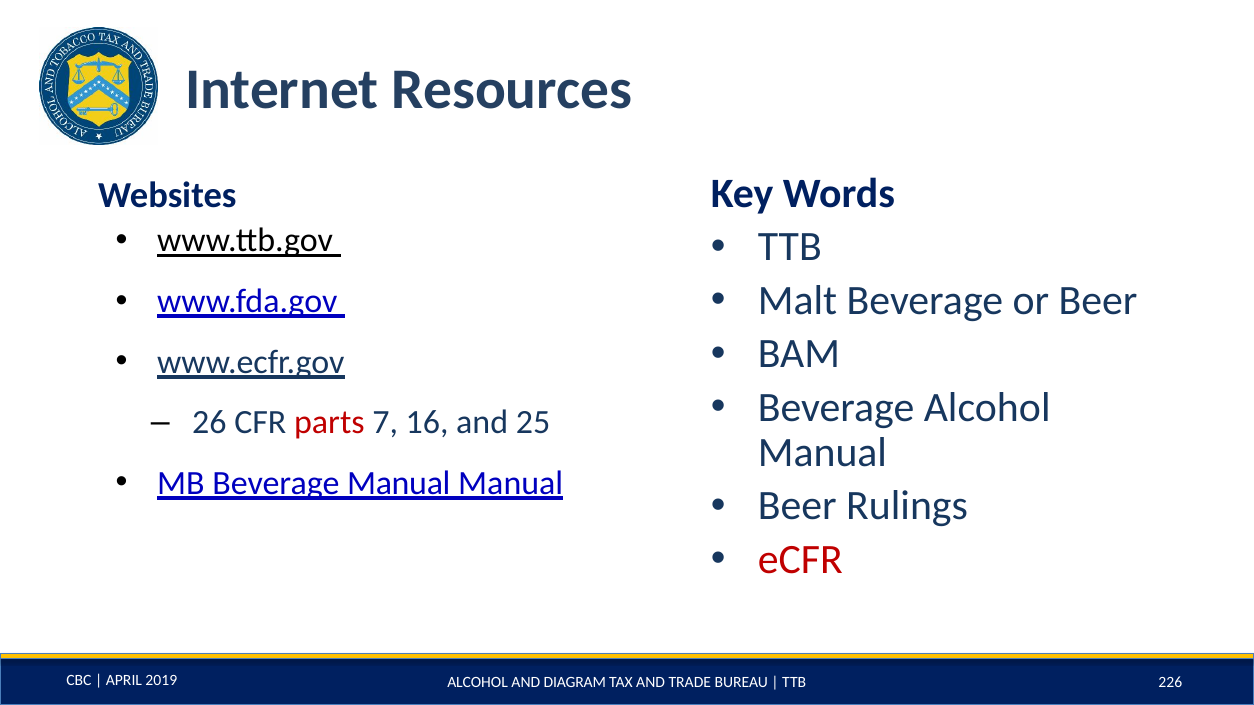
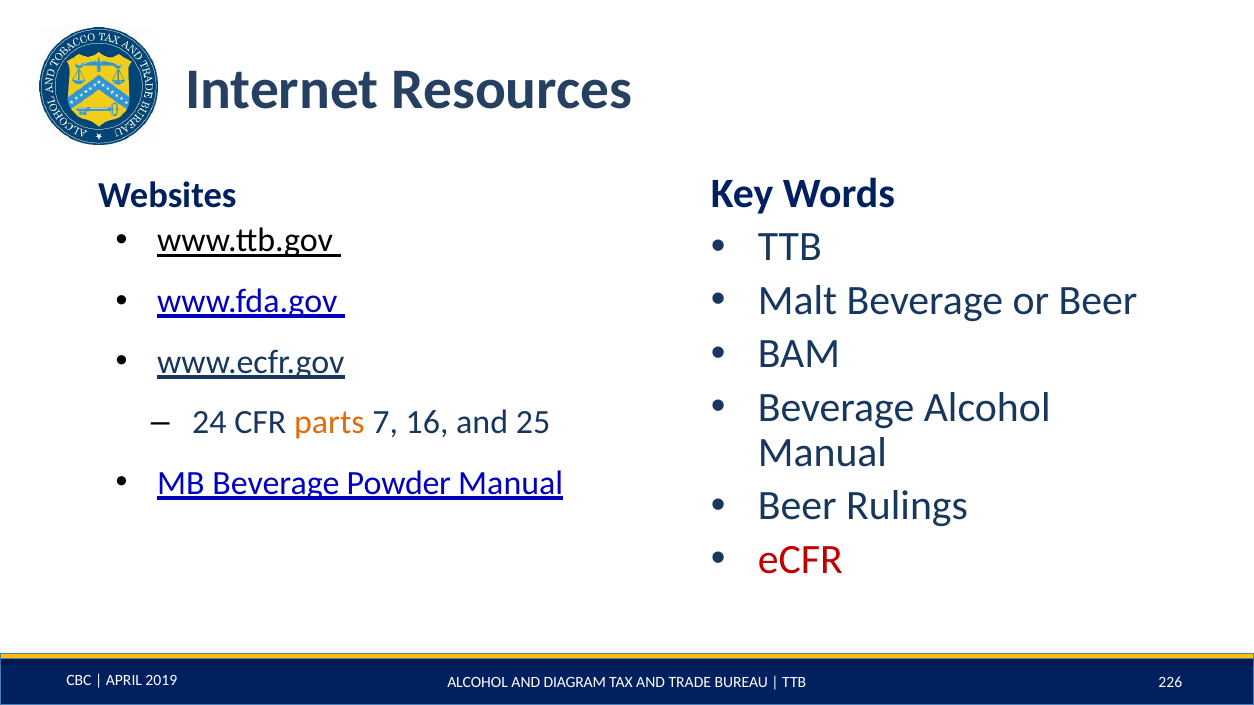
26: 26 -> 24
parts colour: red -> orange
Beverage Manual: Manual -> Powder
